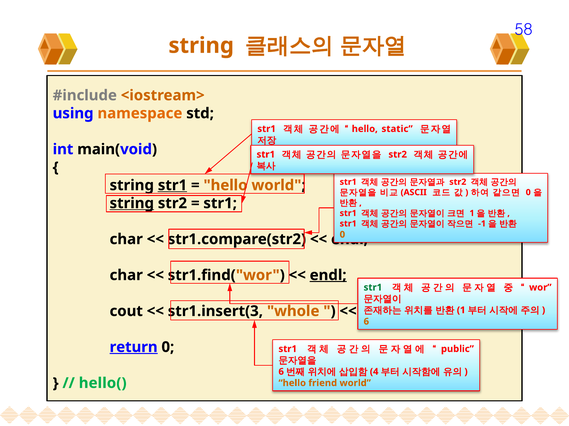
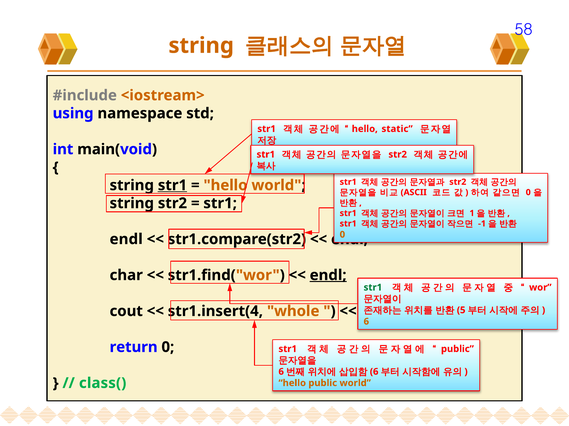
namespace colour: orange -> black
string at (132, 204) underline: present -> none
char at (126, 240): char -> endl
1 at (461, 311): 1 -> 5
str1.insert(3: str1.insert(3 -> str1.insert(4
return underline: present -> none
4 at (374, 372): 4 -> 6
hello(: hello( -> class(
hello friend: friend -> public
